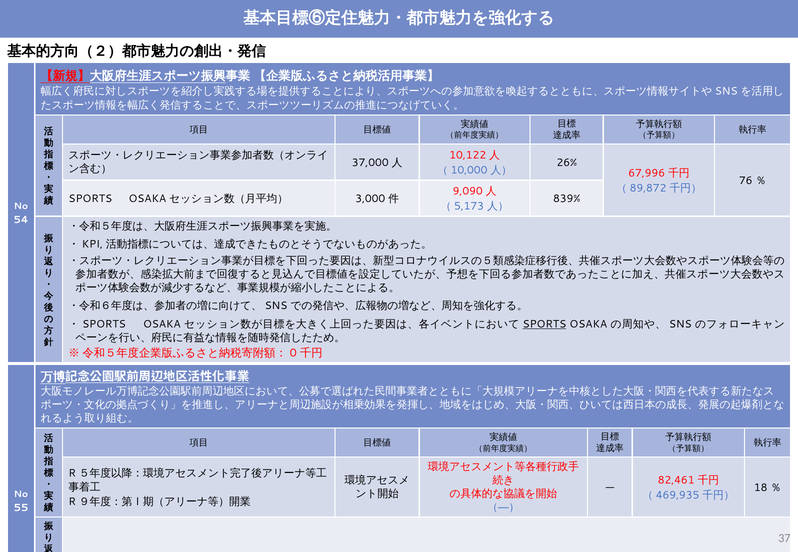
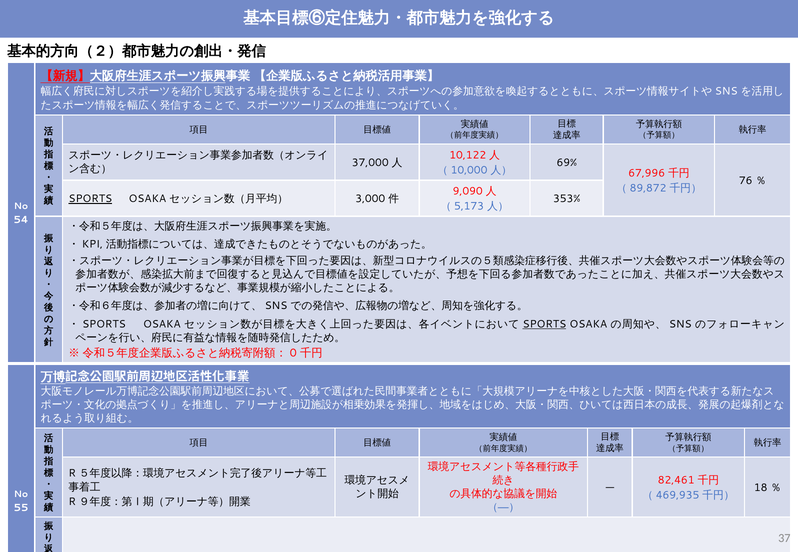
26%: 26% -> 69%
SPORTS at (90, 199) underline: none -> present
839%: 839% -> 353%
